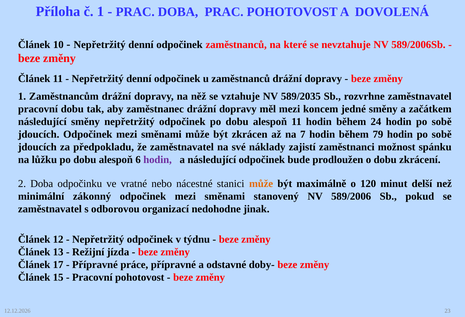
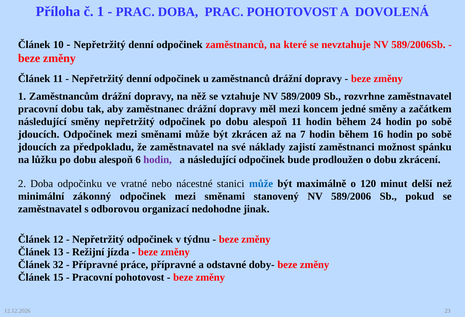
589/2035: 589/2035 -> 589/2009
79: 79 -> 16
může at (261, 183) colour: orange -> blue
17: 17 -> 32
